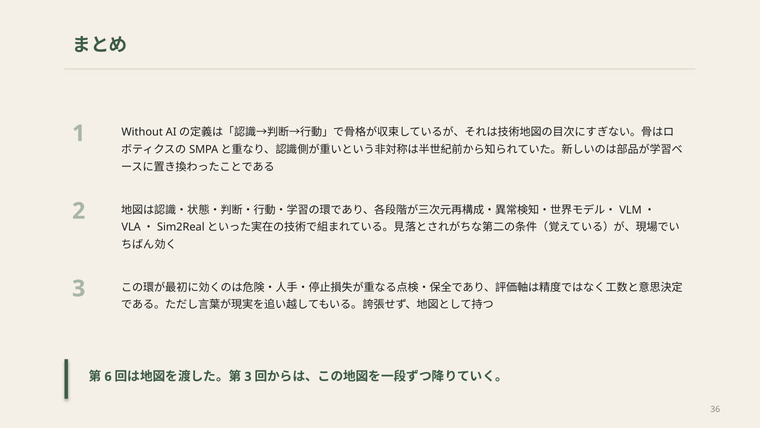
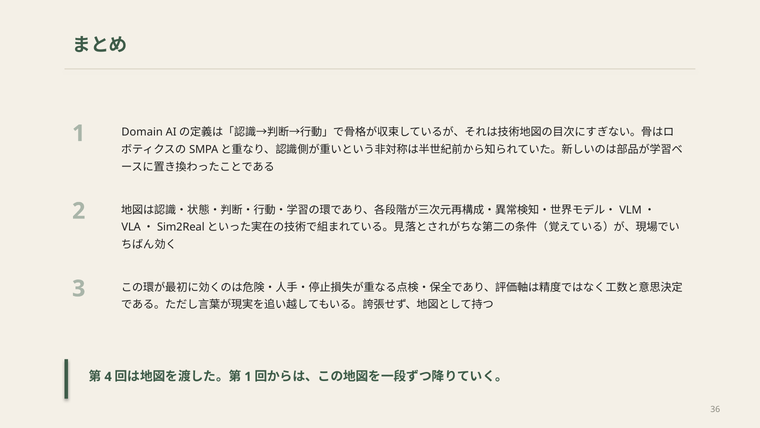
Without: Without -> Domain
6: 6 -> 4
3 at (248, 376): 3 -> 1
